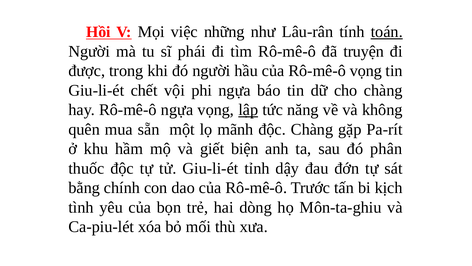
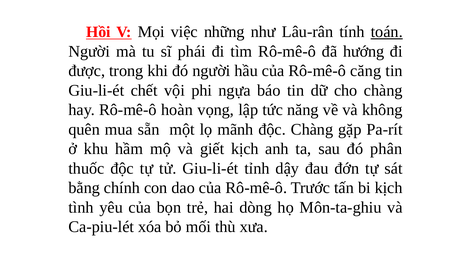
truyện: truyện -> hướng
Rô-mê-ô vọng: vọng -> căng
Rô-mê-ô ngựa: ngựa -> hoàn
lập underline: present -> none
giết biện: biện -> kịch
